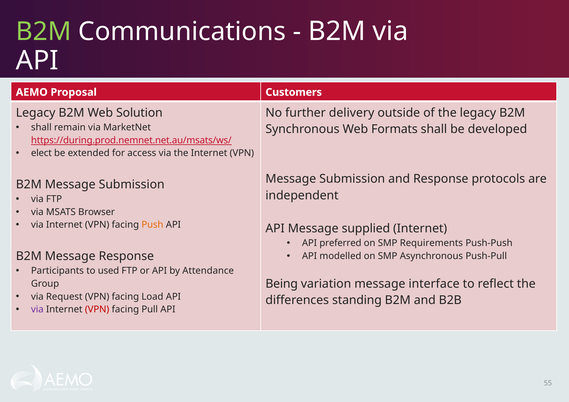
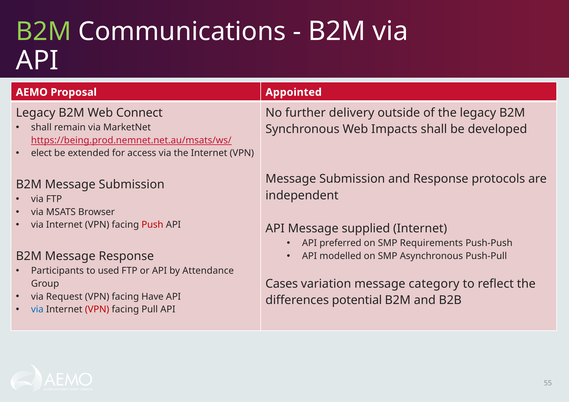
Customers: Customers -> Appointed
Solution: Solution -> Connect
Formats: Formats -> Impacts
https://during.prod.nemnet.net.au/msats/ws/: https://during.prod.nemnet.net.au/msats/ws/ -> https://being.prod.nemnet.net.au/msats/ws/
Push colour: orange -> red
Being: Being -> Cases
interface: interface -> category
Load: Load -> Have
standing: standing -> potential
via at (37, 310) colour: purple -> blue
